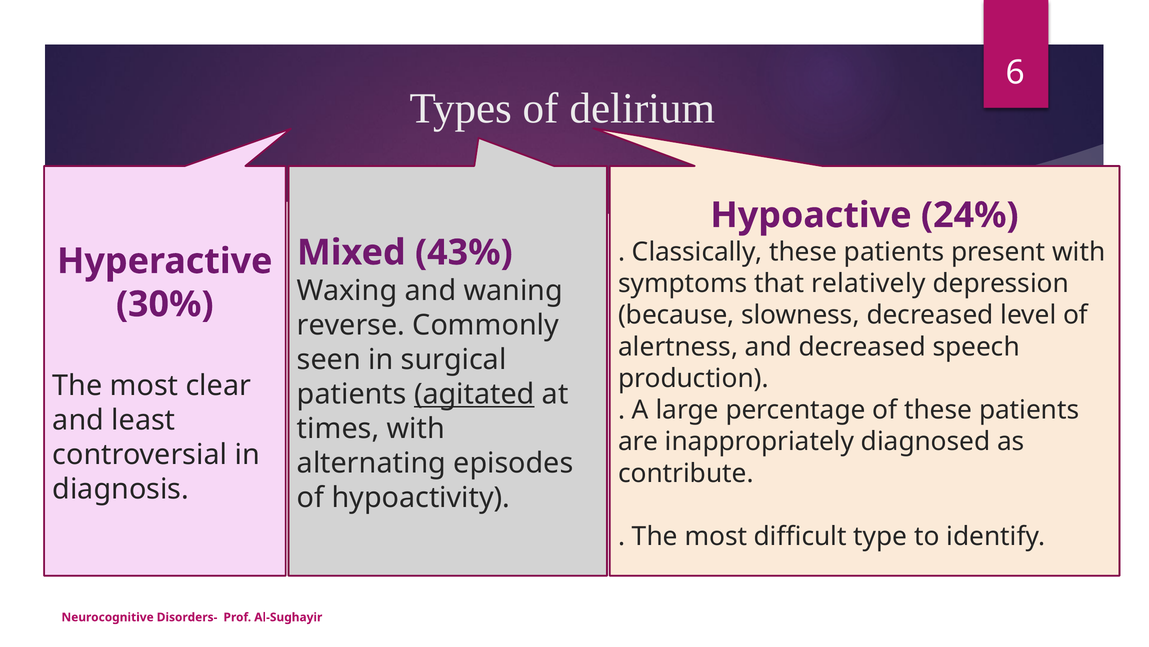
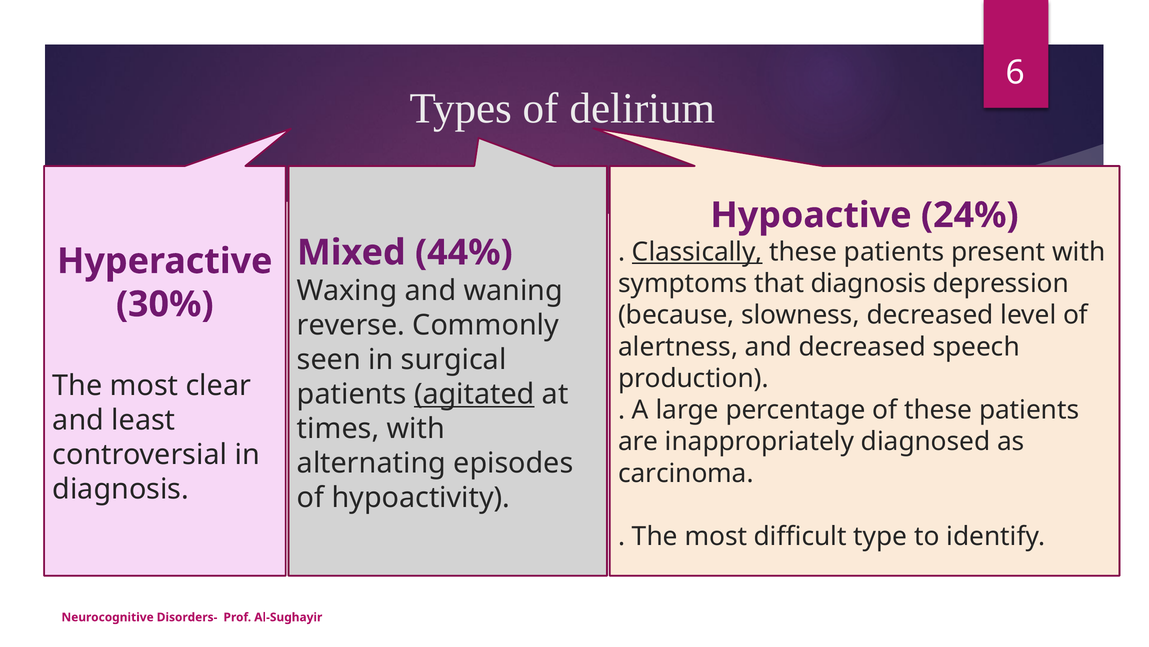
Classically underline: none -> present
43%: 43% -> 44%
that relatively: relatively -> diagnosis
contribute: contribute -> carcinoma
